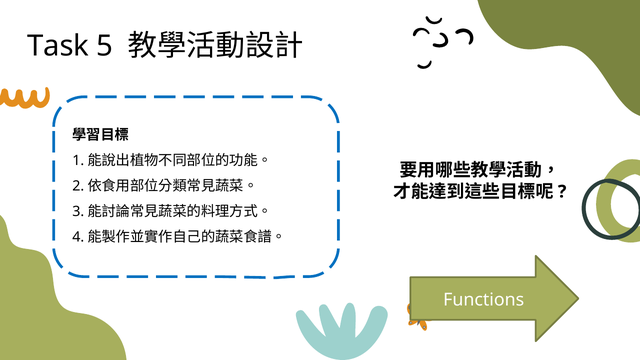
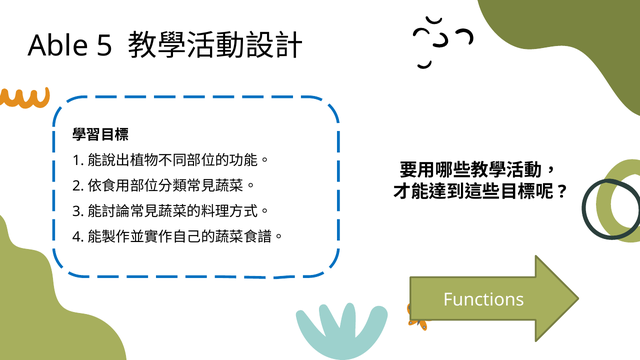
Task: Task -> Able
